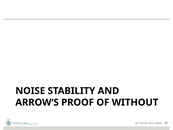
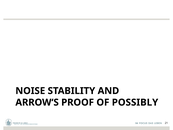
WITHOUT: WITHOUT -> POSSIBLY
